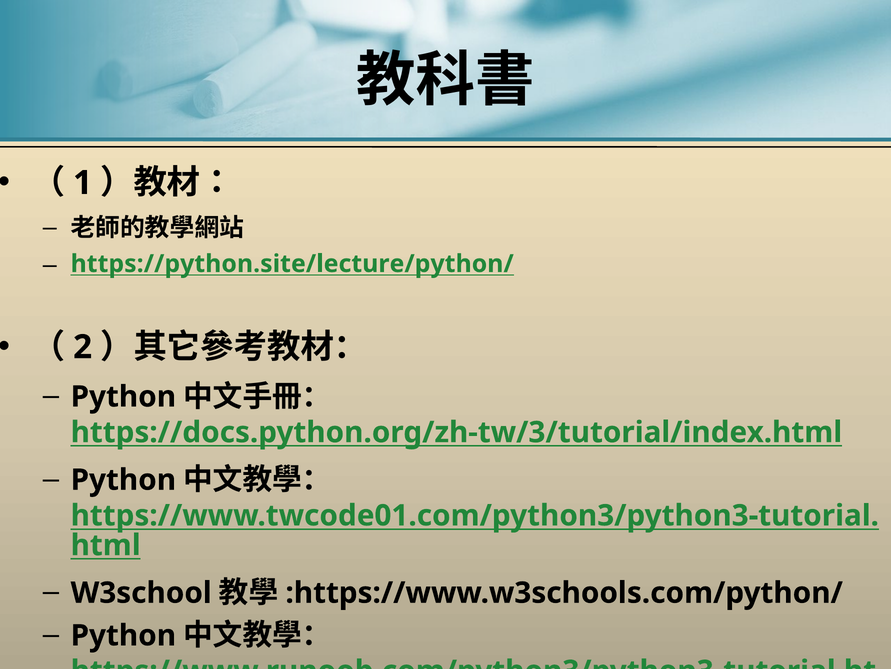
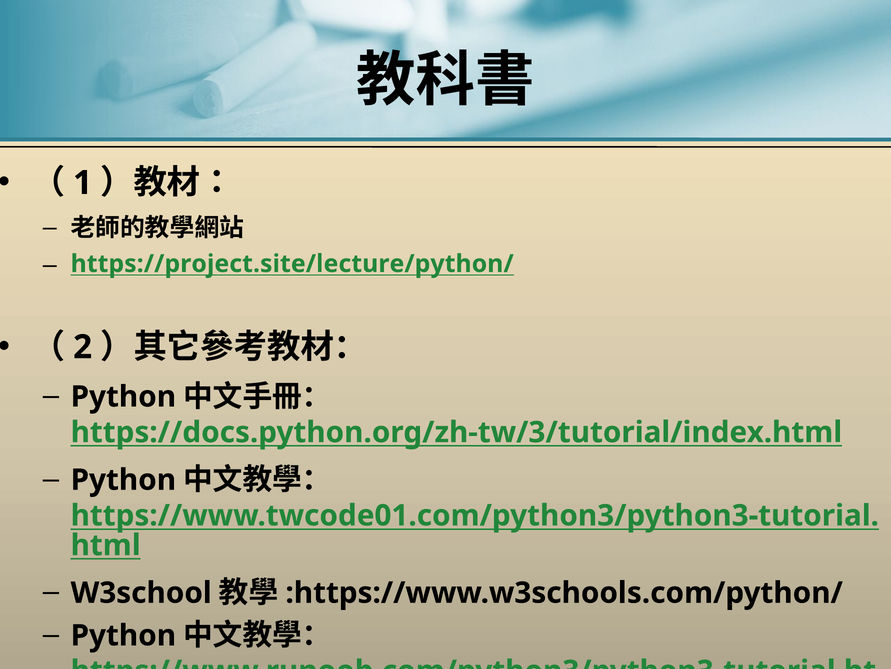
https://python.site/lecture/python/: https://python.site/lecture/python/ -> https://project.site/lecture/python/
